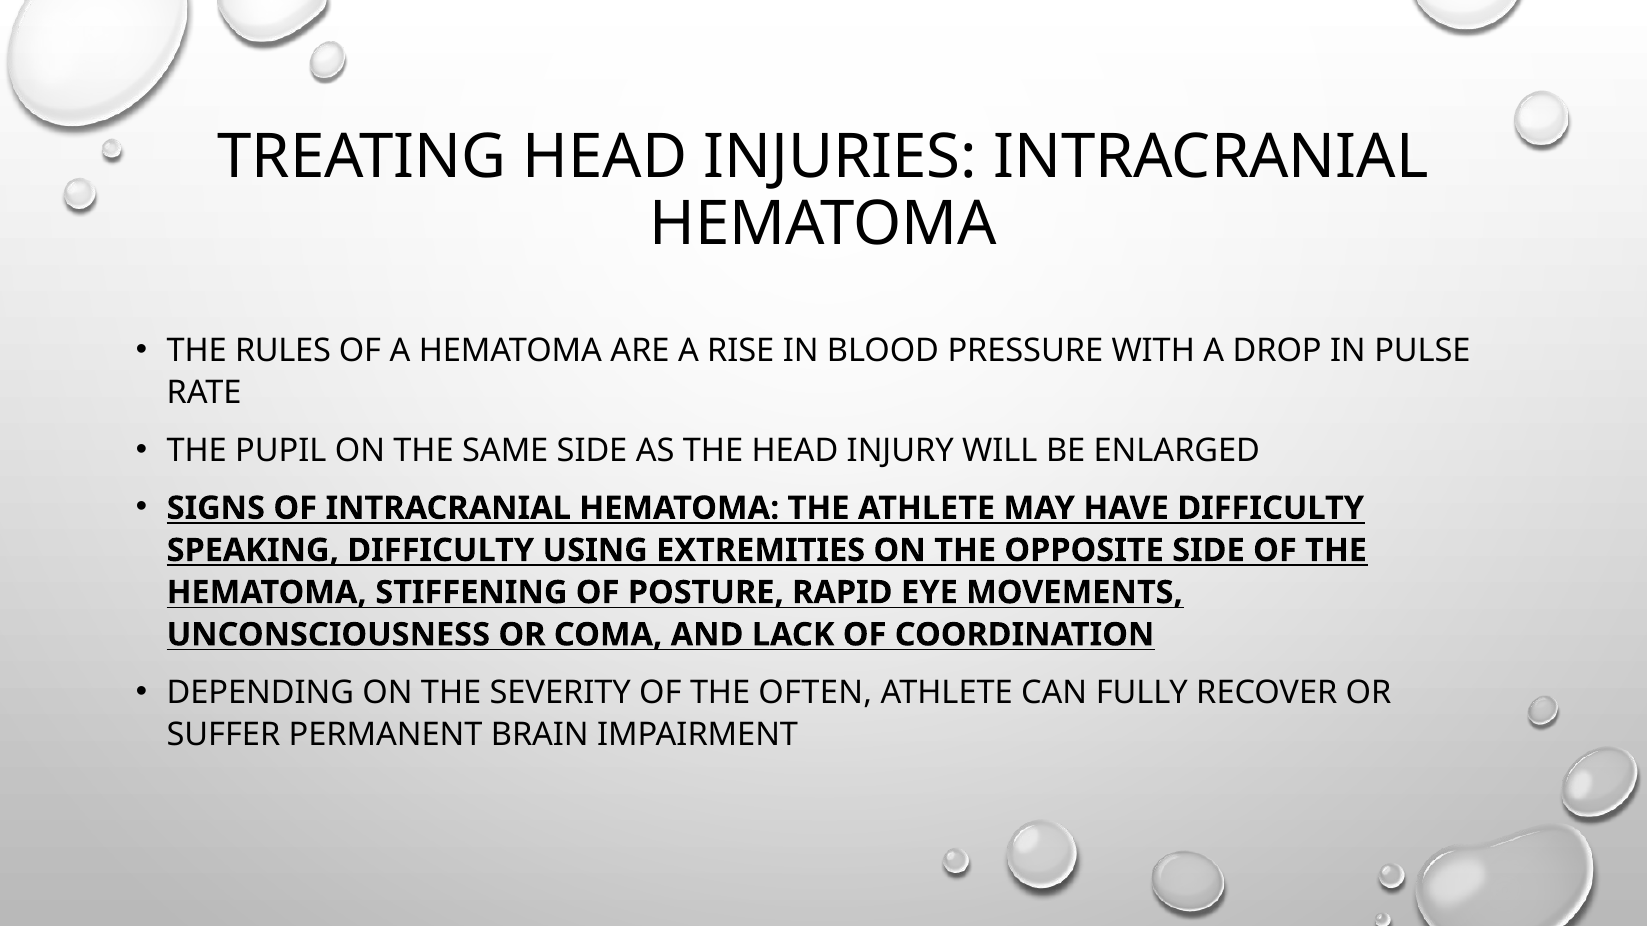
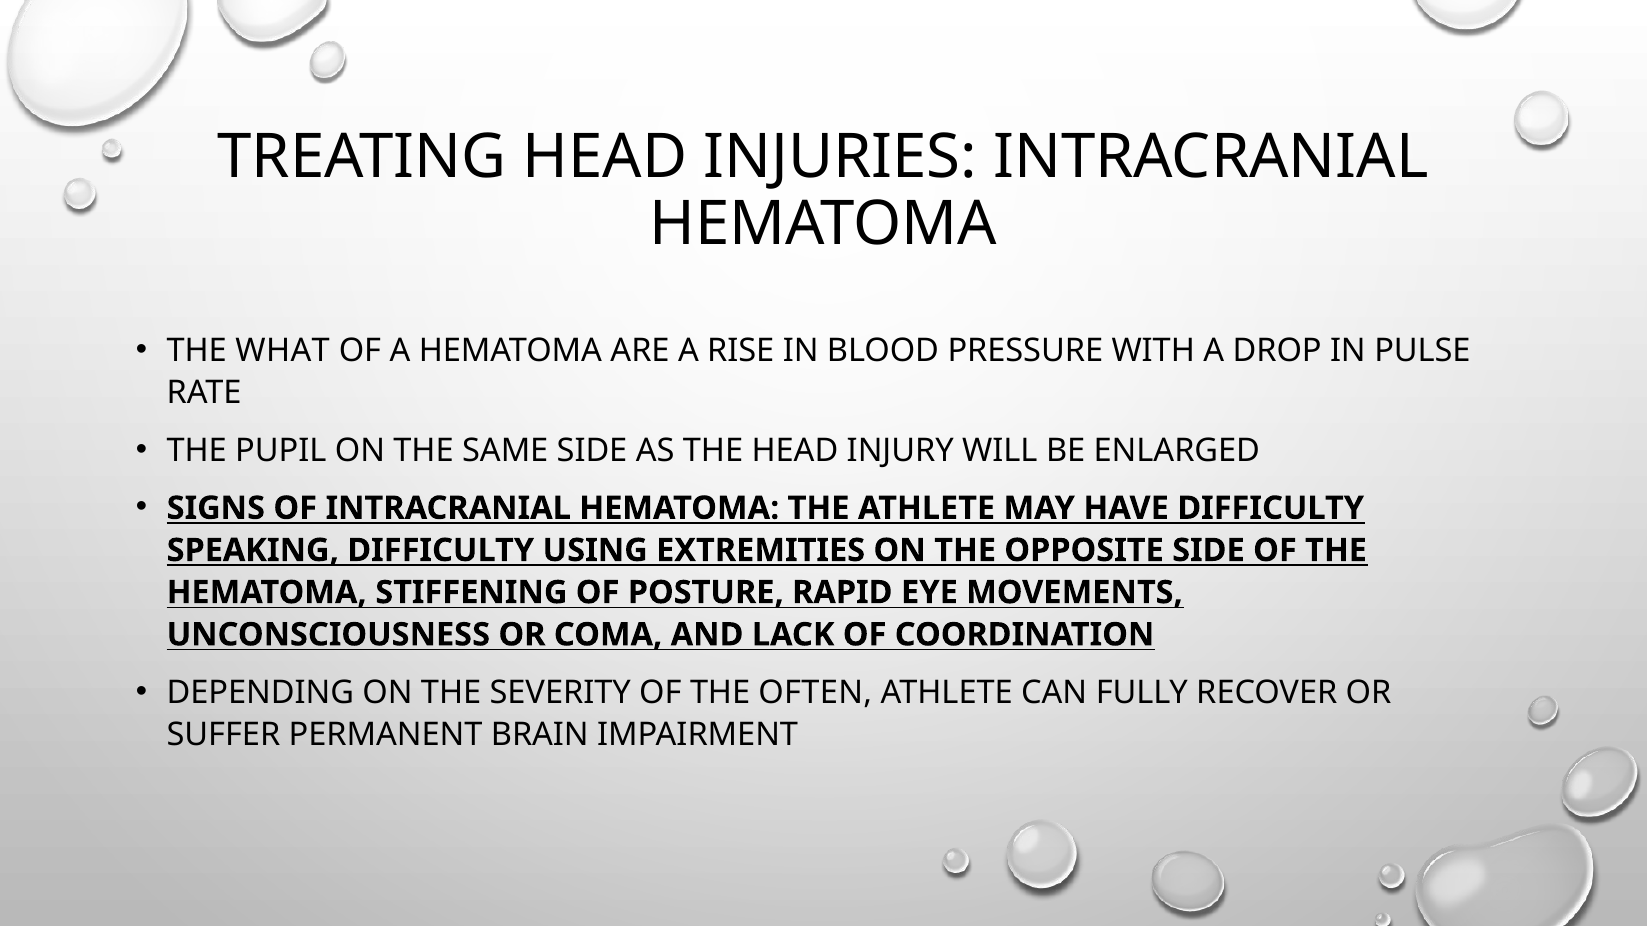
RULES: RULES -> WHAT
